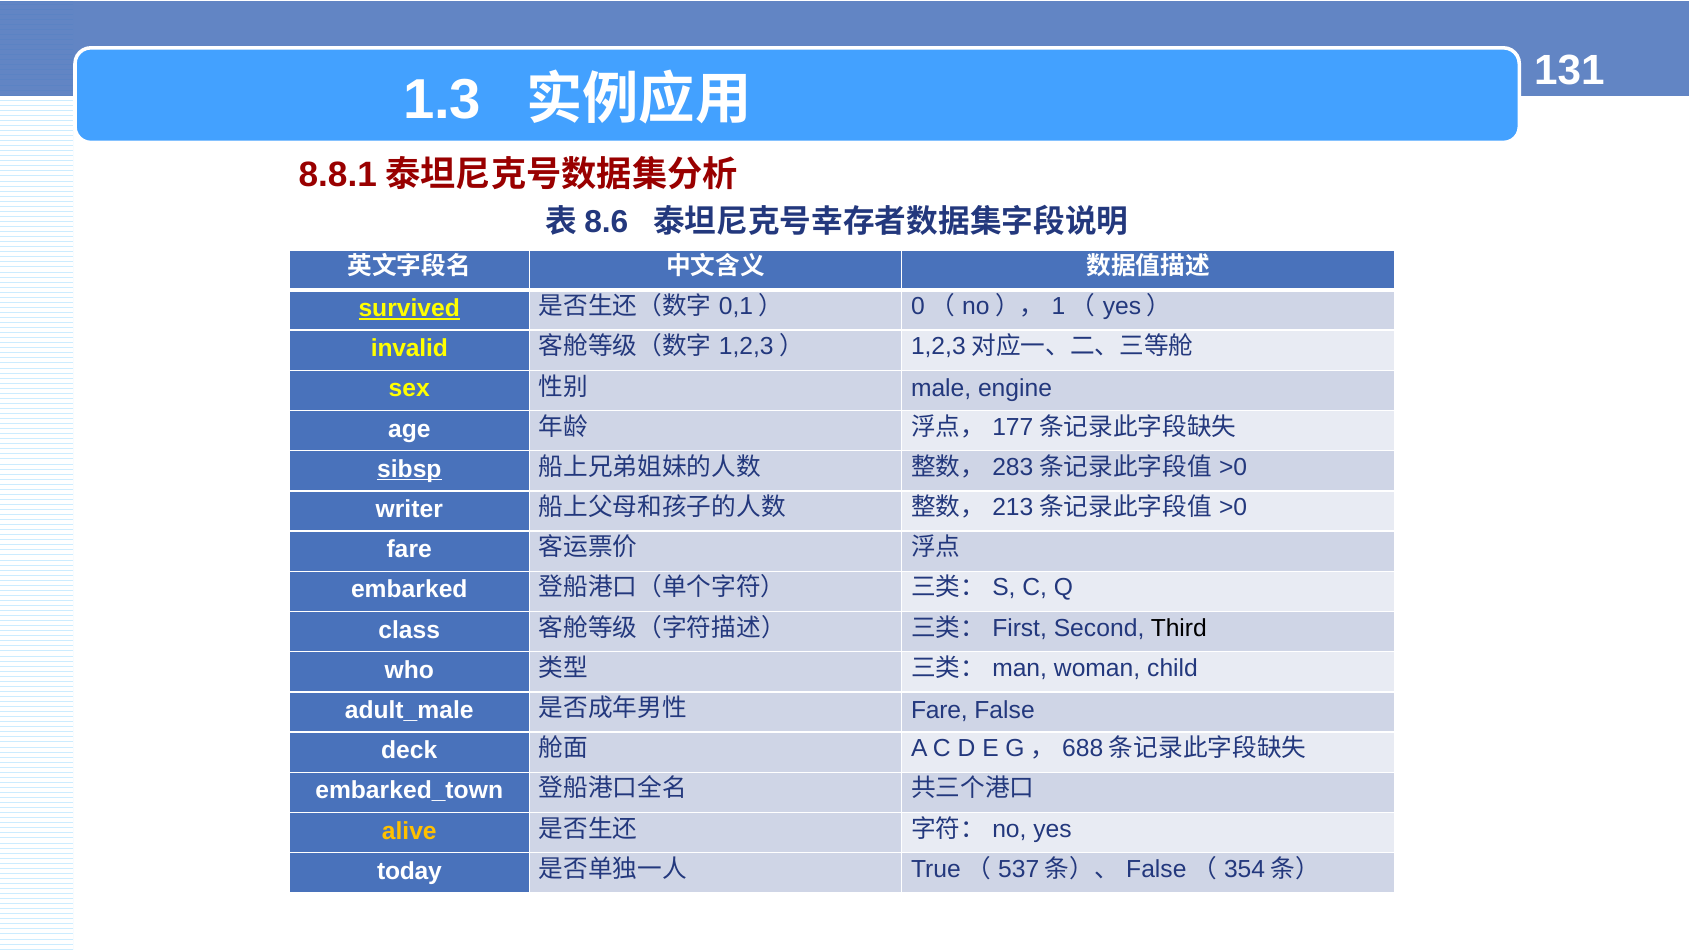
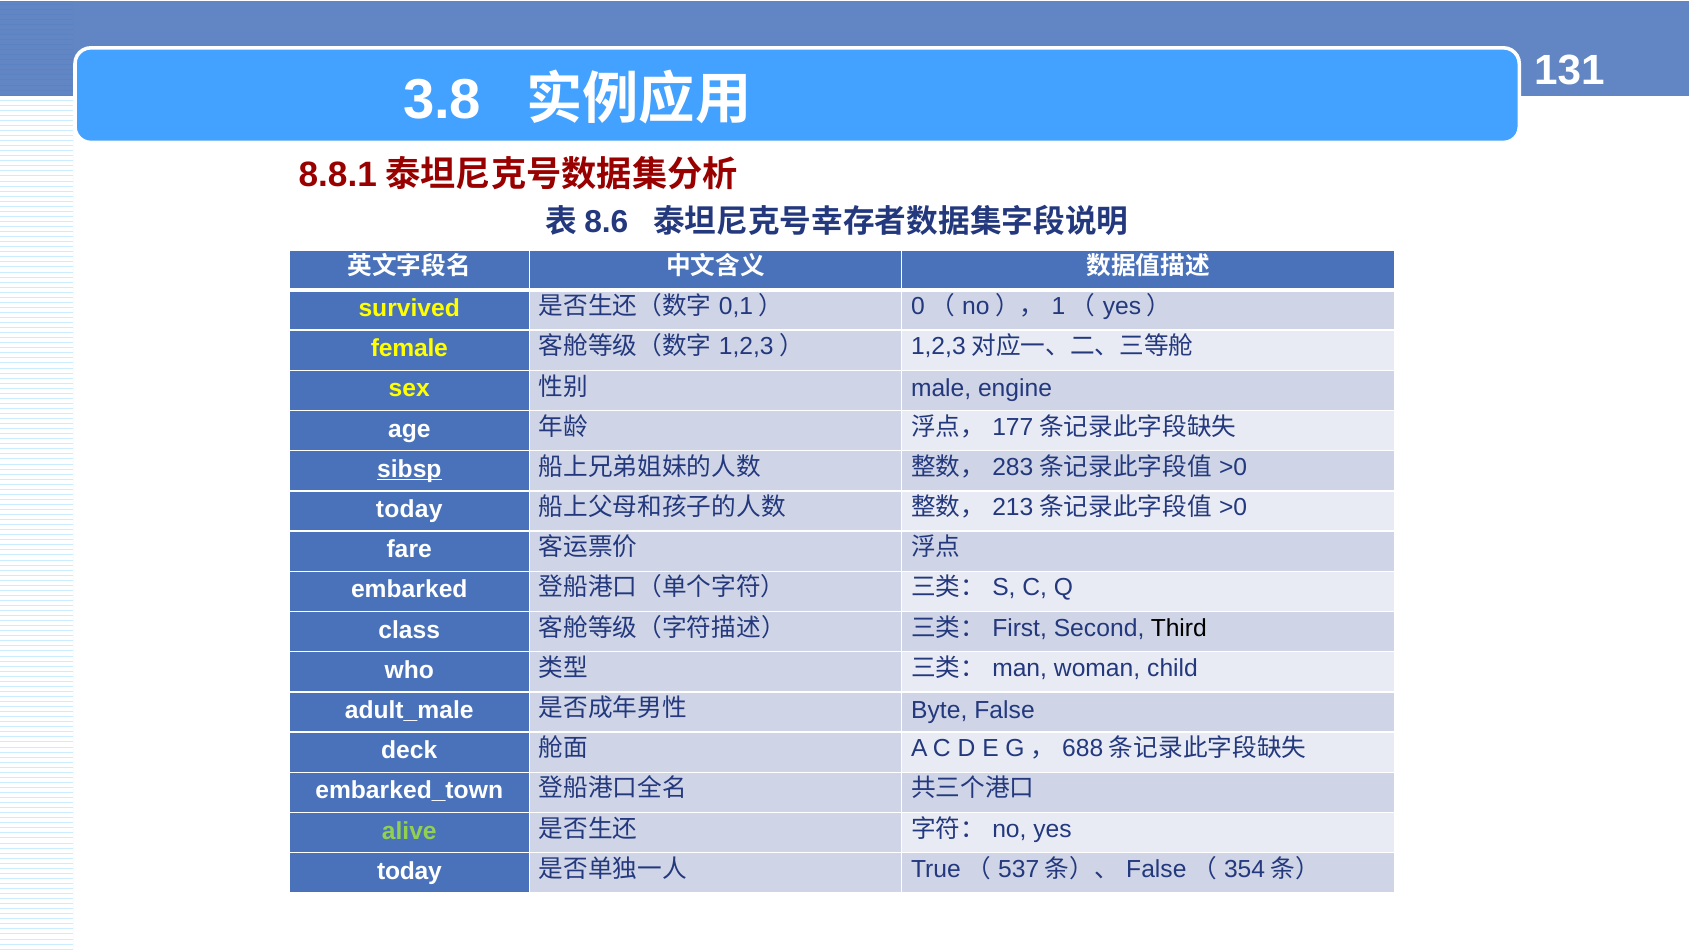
1.3: 1.3 -> 3.8
survived underline: present -> none
invalid: invalid -> female
writer at (409, 509): writer -> today
Fare at (939, 710): Fare -> Byte
alive colour: yellow -> light green
